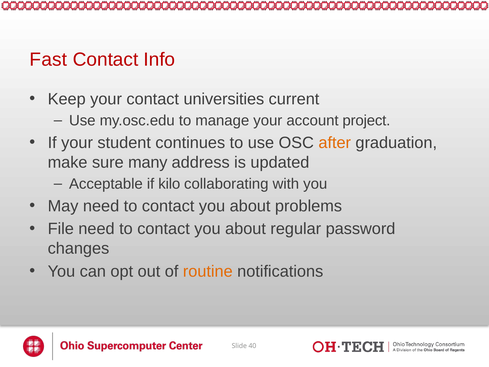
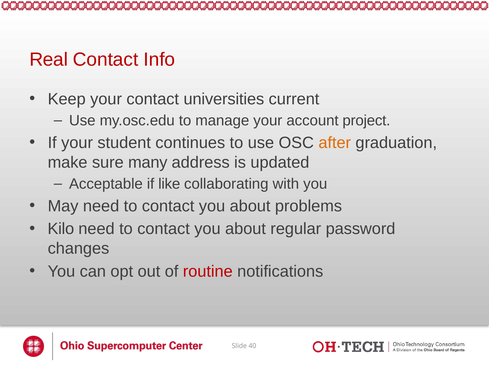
Fast: Fast -> Real
kilo: kilo -> like
File: File -> Kilo
routine colour: orange -> red
